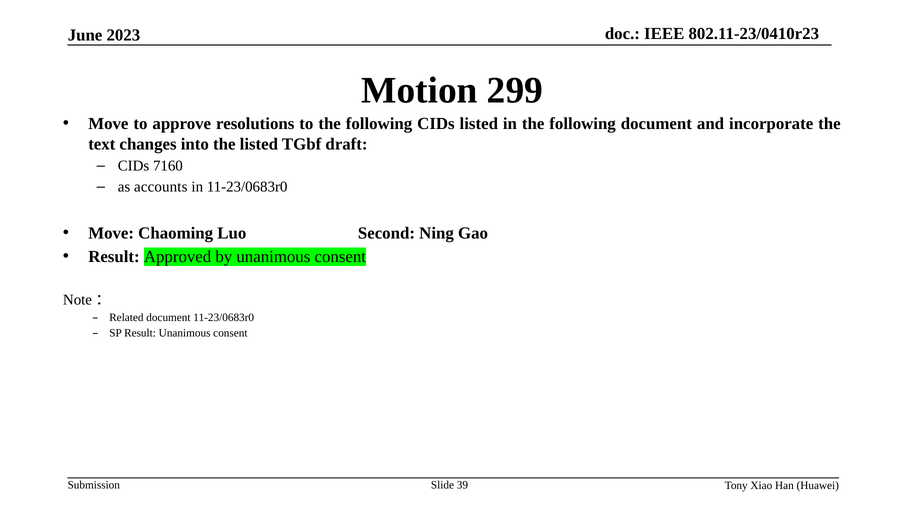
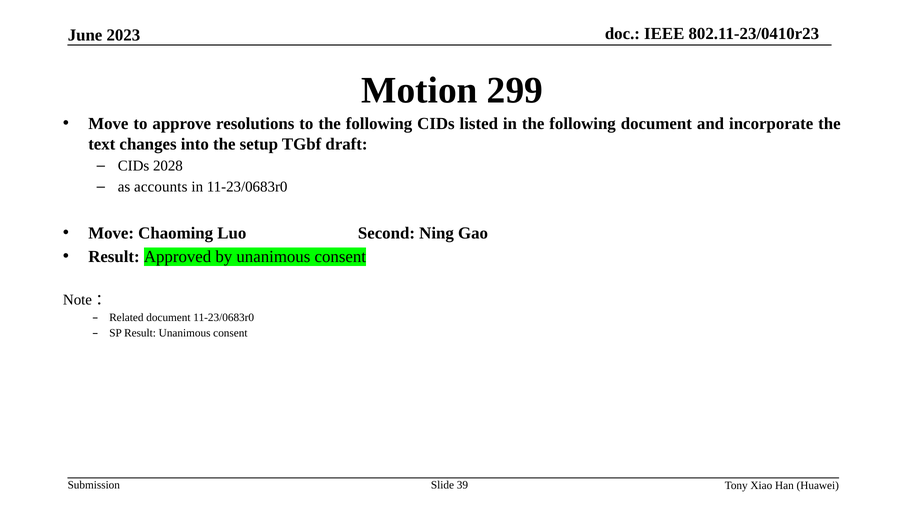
the listed: listed -> setup
7160: 7160 -> 2028
